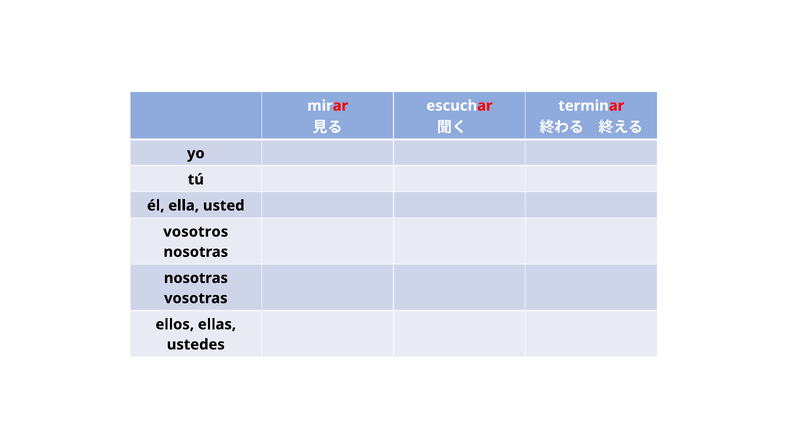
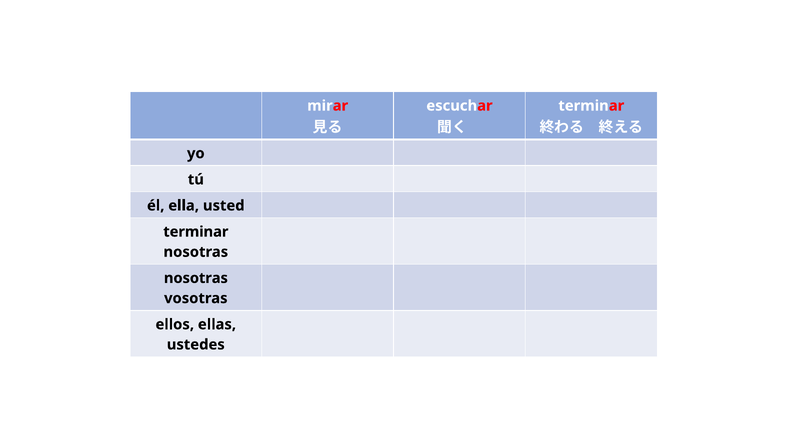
vosotros at (196, 232): vosotros -> terminar
